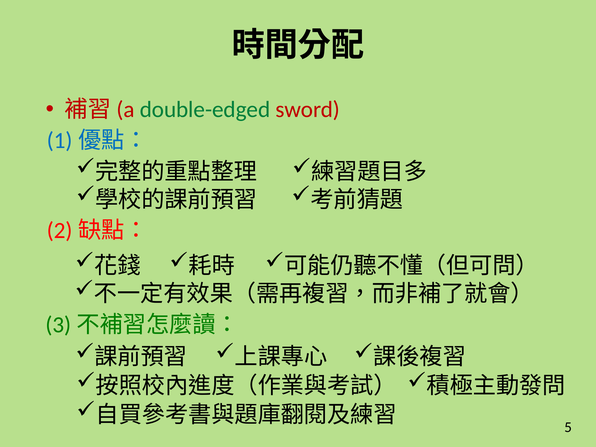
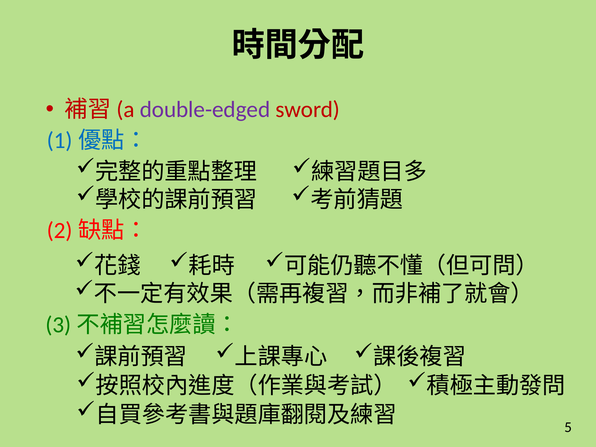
double-edged colour: green -> purple
